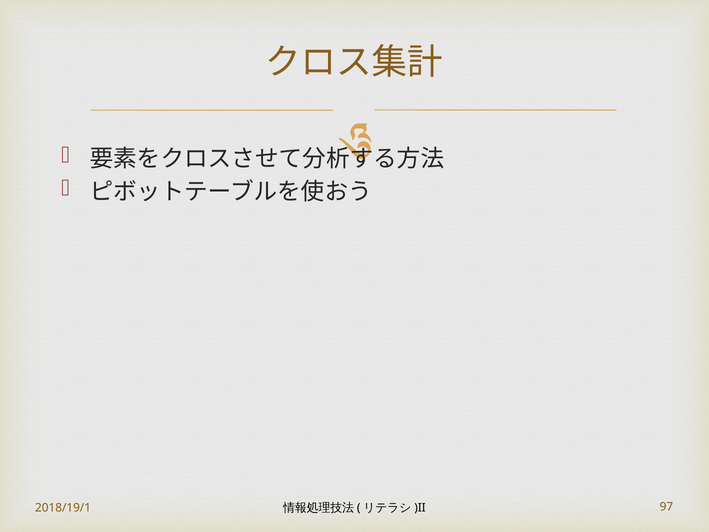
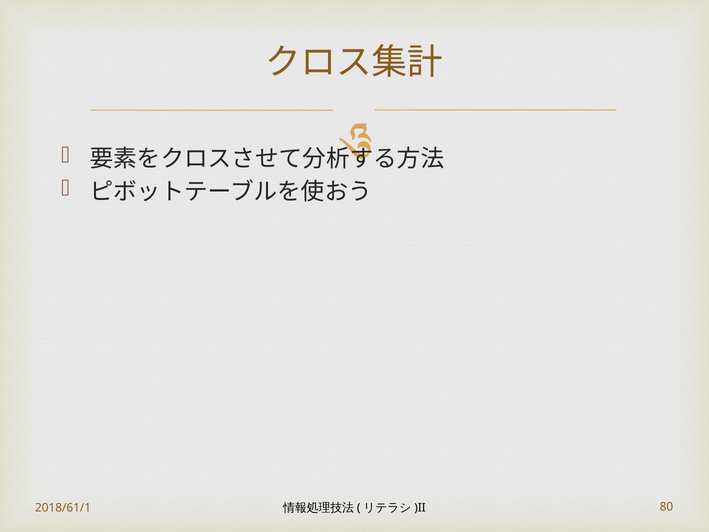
2018/19/1: 2018/19/1 -> 2018/61/1
97: 97 -> 80
